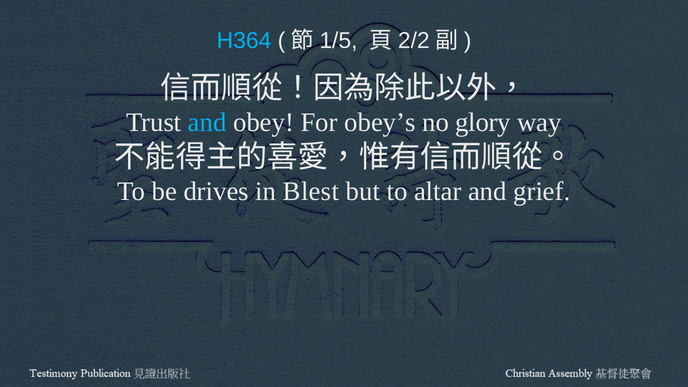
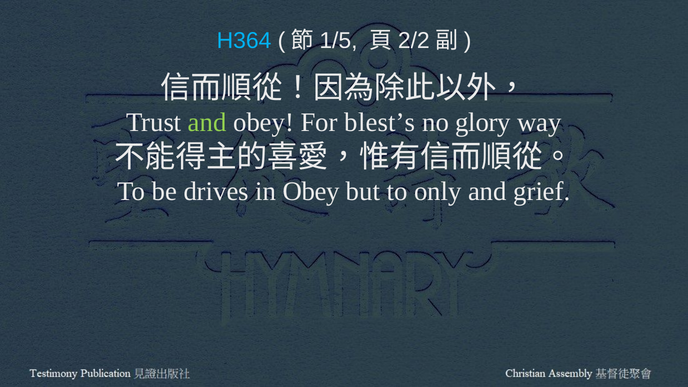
and at (207, 122) colour: light blue -> light green
obey’s: obey’s -> blest’s
in Blest: Blest -> Obey
altar: altar -> only
